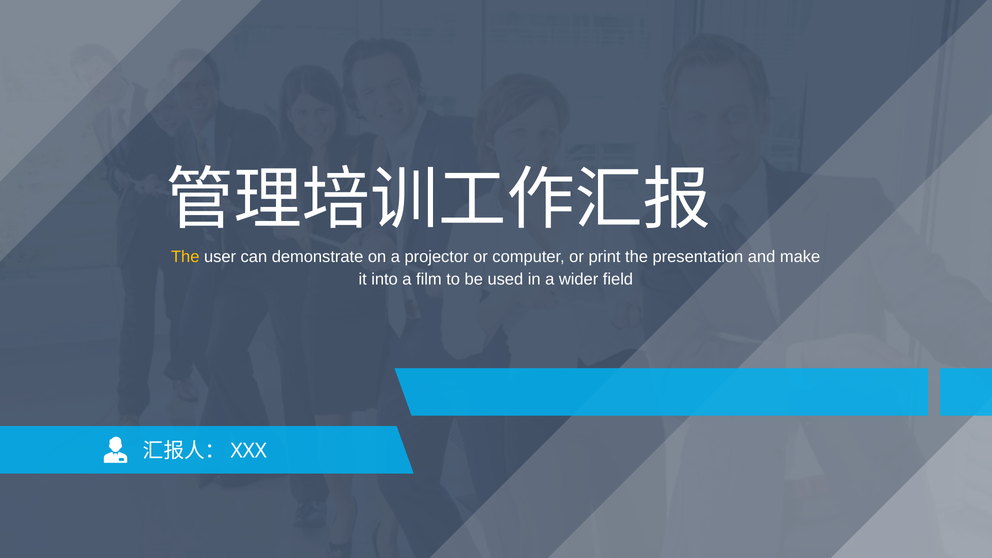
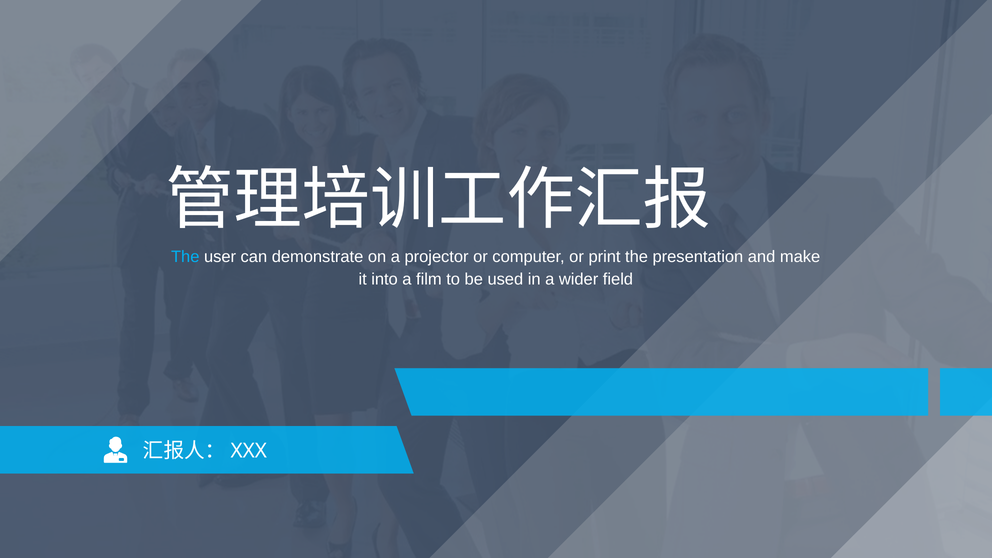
The at (185, 257) colour: yellow -> light blue
